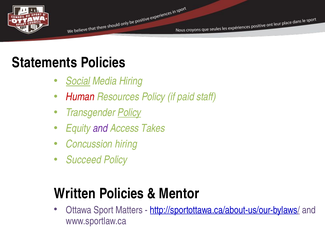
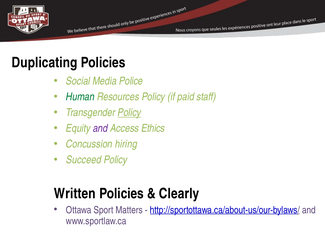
Statements: Statements -> Duplicating
Social underline: present -> none
Media Hiring: Hiring -> Police
Human colour: red -> green
Takes: Takes -> Ethics
Mentor: Mentor -> Clearly
